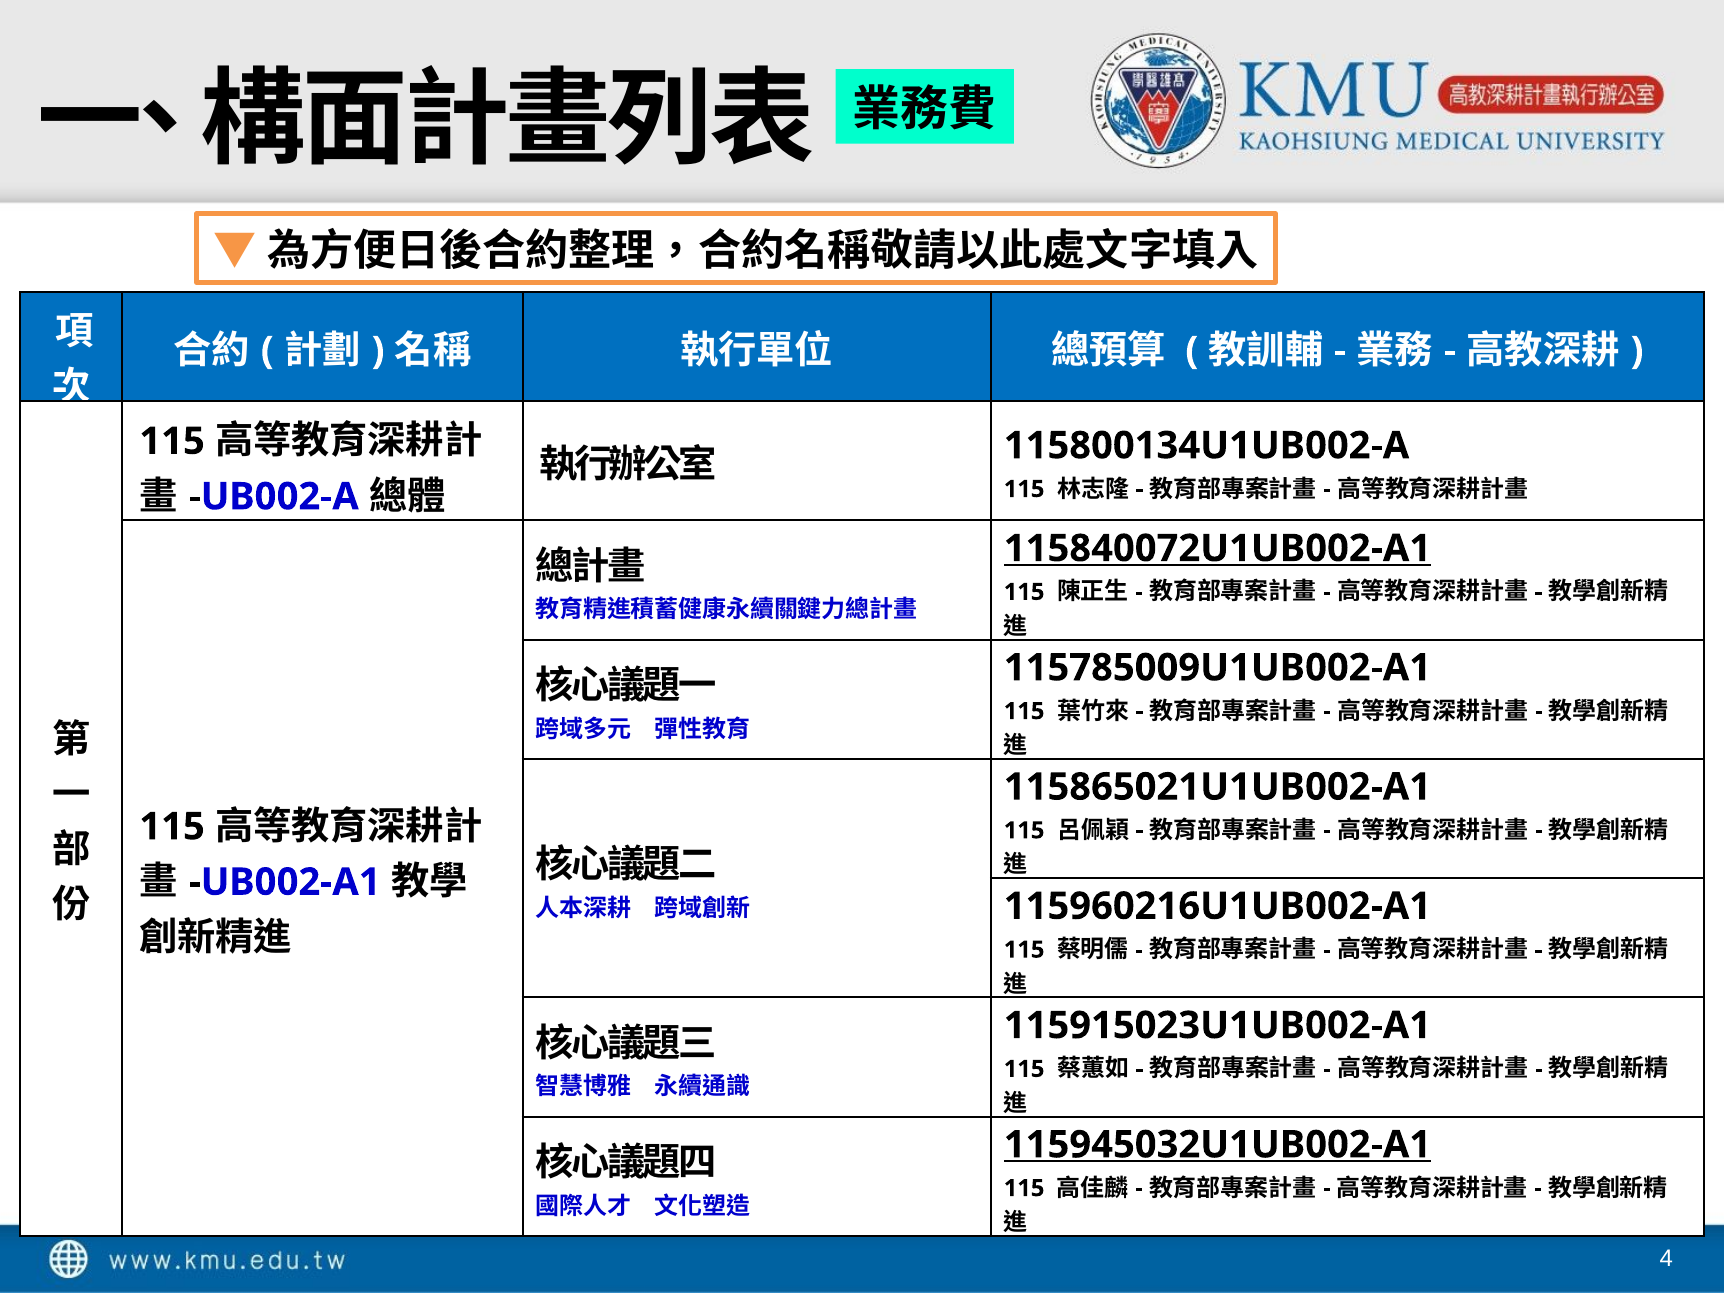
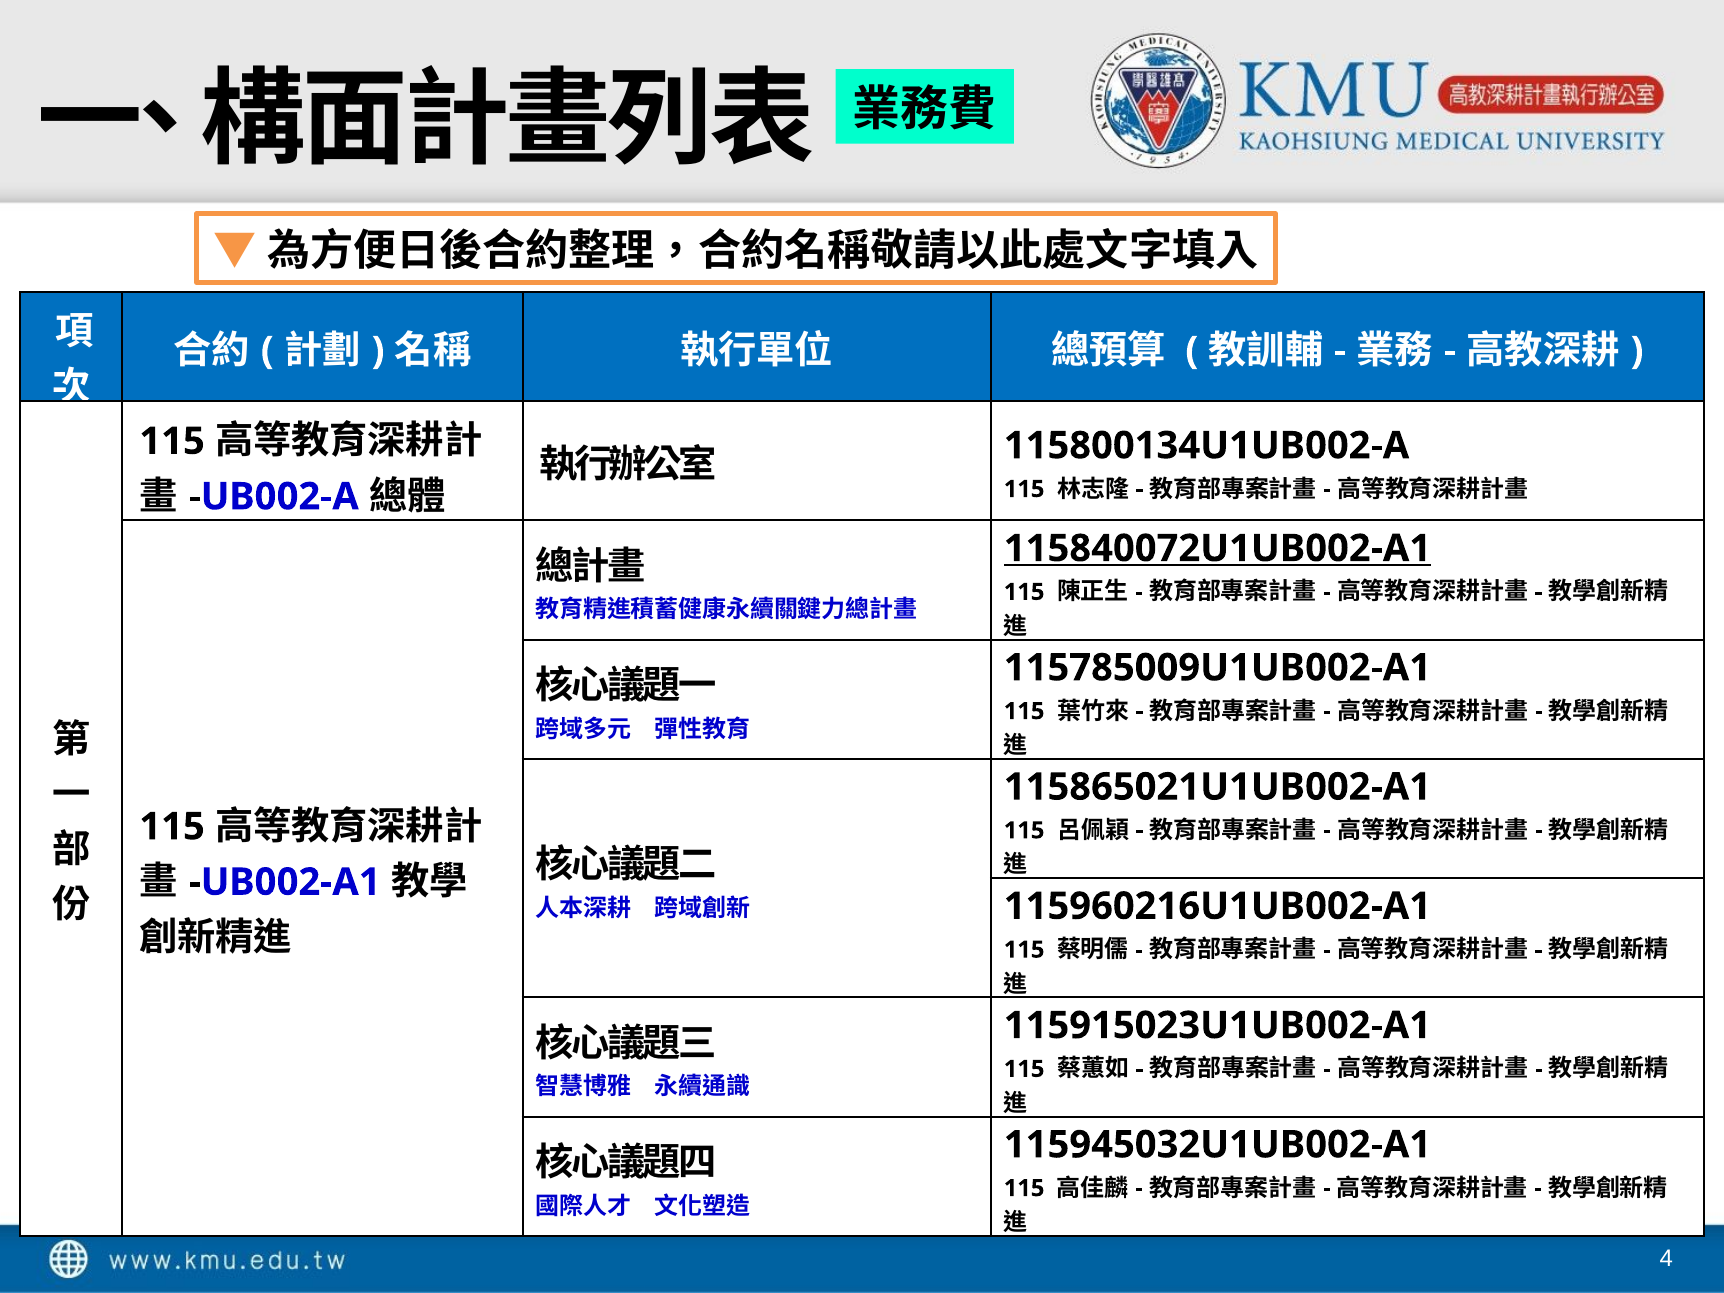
115945032U1UB002-A1 underline: present -> none
